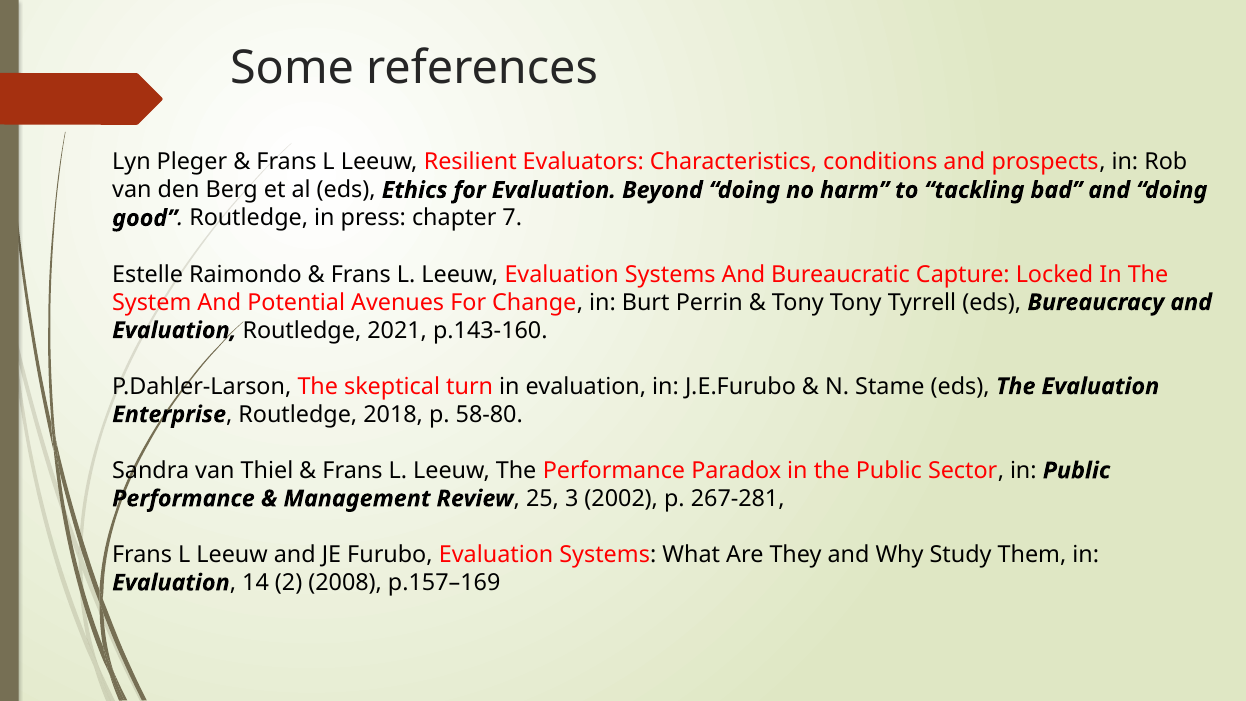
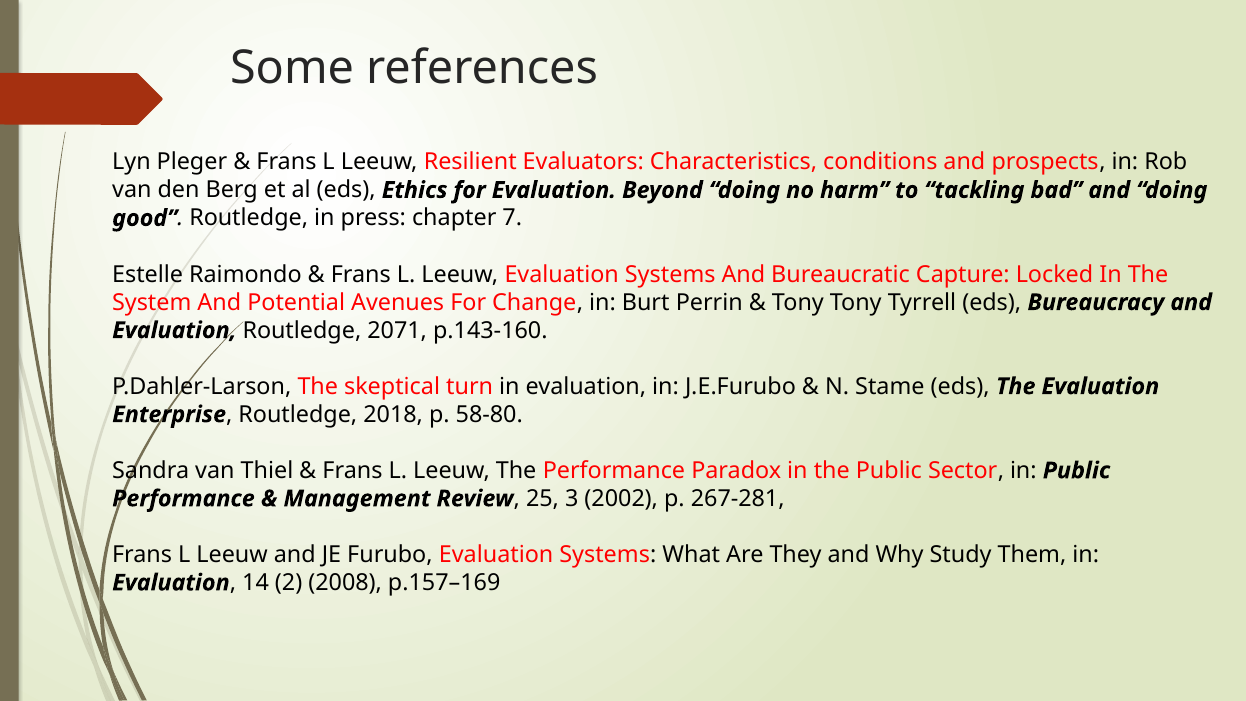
2021: 2021 -> 2071
